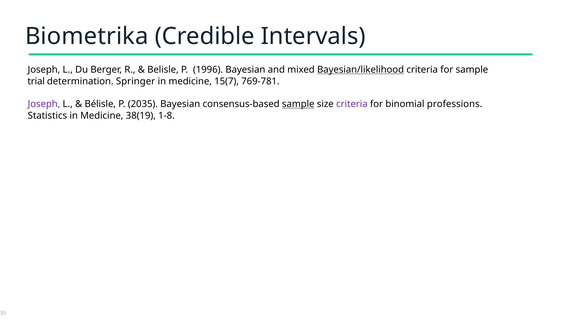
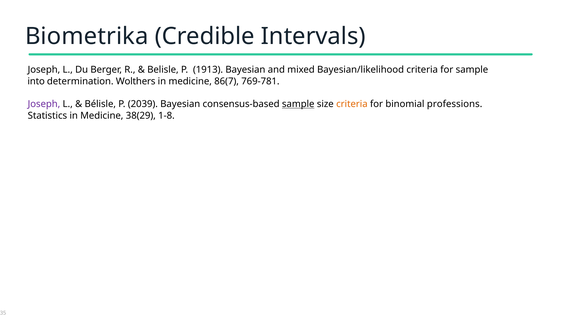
1996: 1996 -> 1913
Bayesian/likelihood underline: present -> none
trial: trial -> into
Springer: Springer -> Wolthers
15(7: 15(7 -> 86(7
2035: 2035 -> 2039
criteria at (352, 104) colour: purple -> orange
38(19: 38(19 -> 38(29
